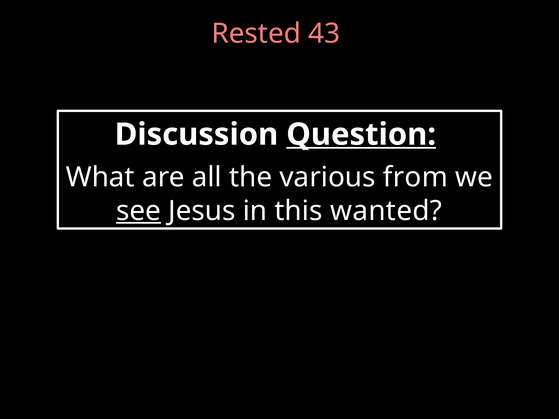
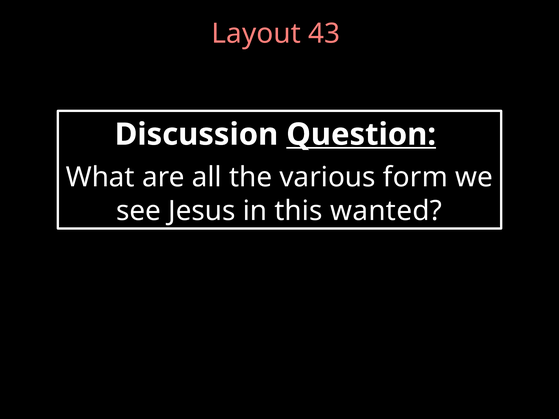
Rested: Rested -> Layout
from: from -> form
see underline: present -> none
